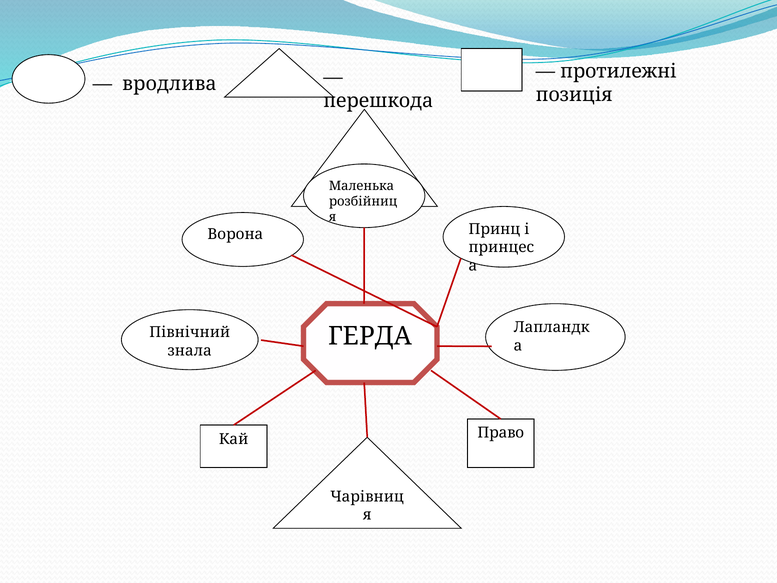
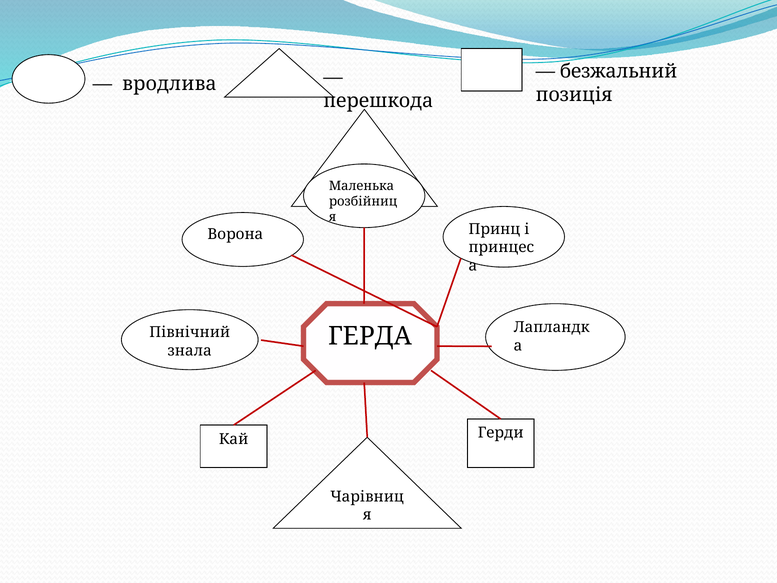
протилежні: протилежні -> безжальний
Право: Право -> Герди
